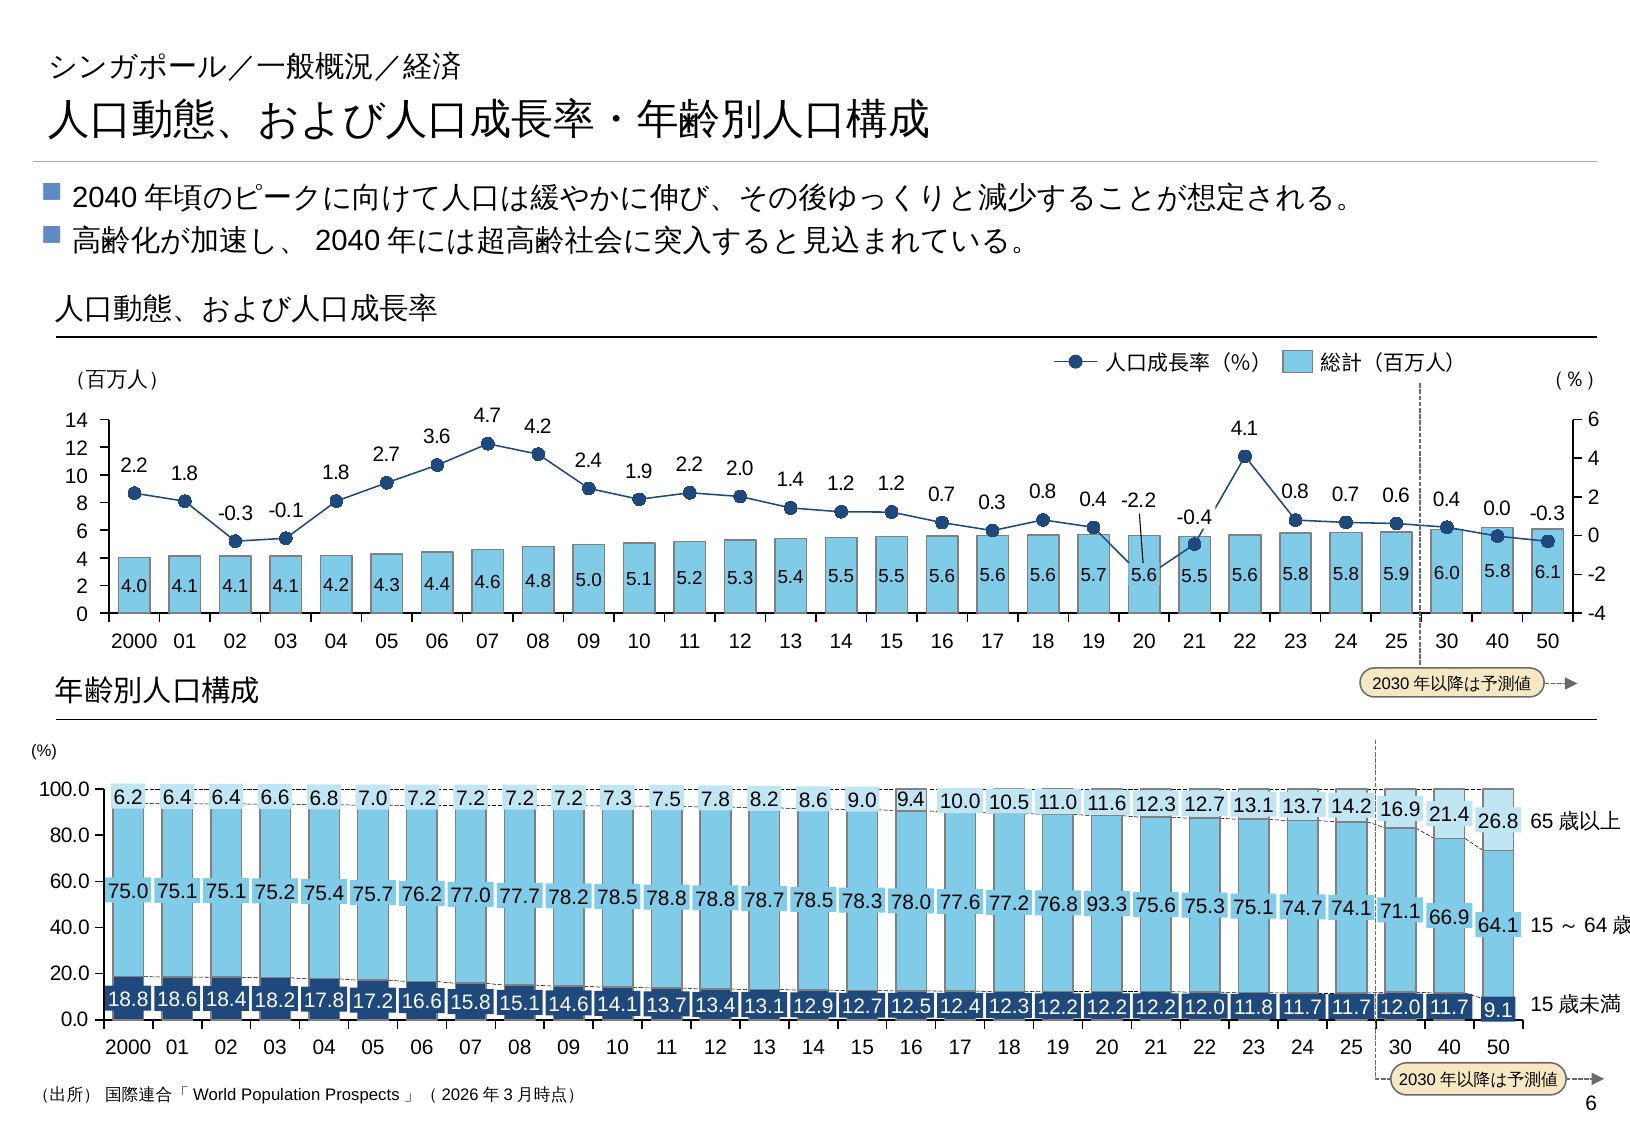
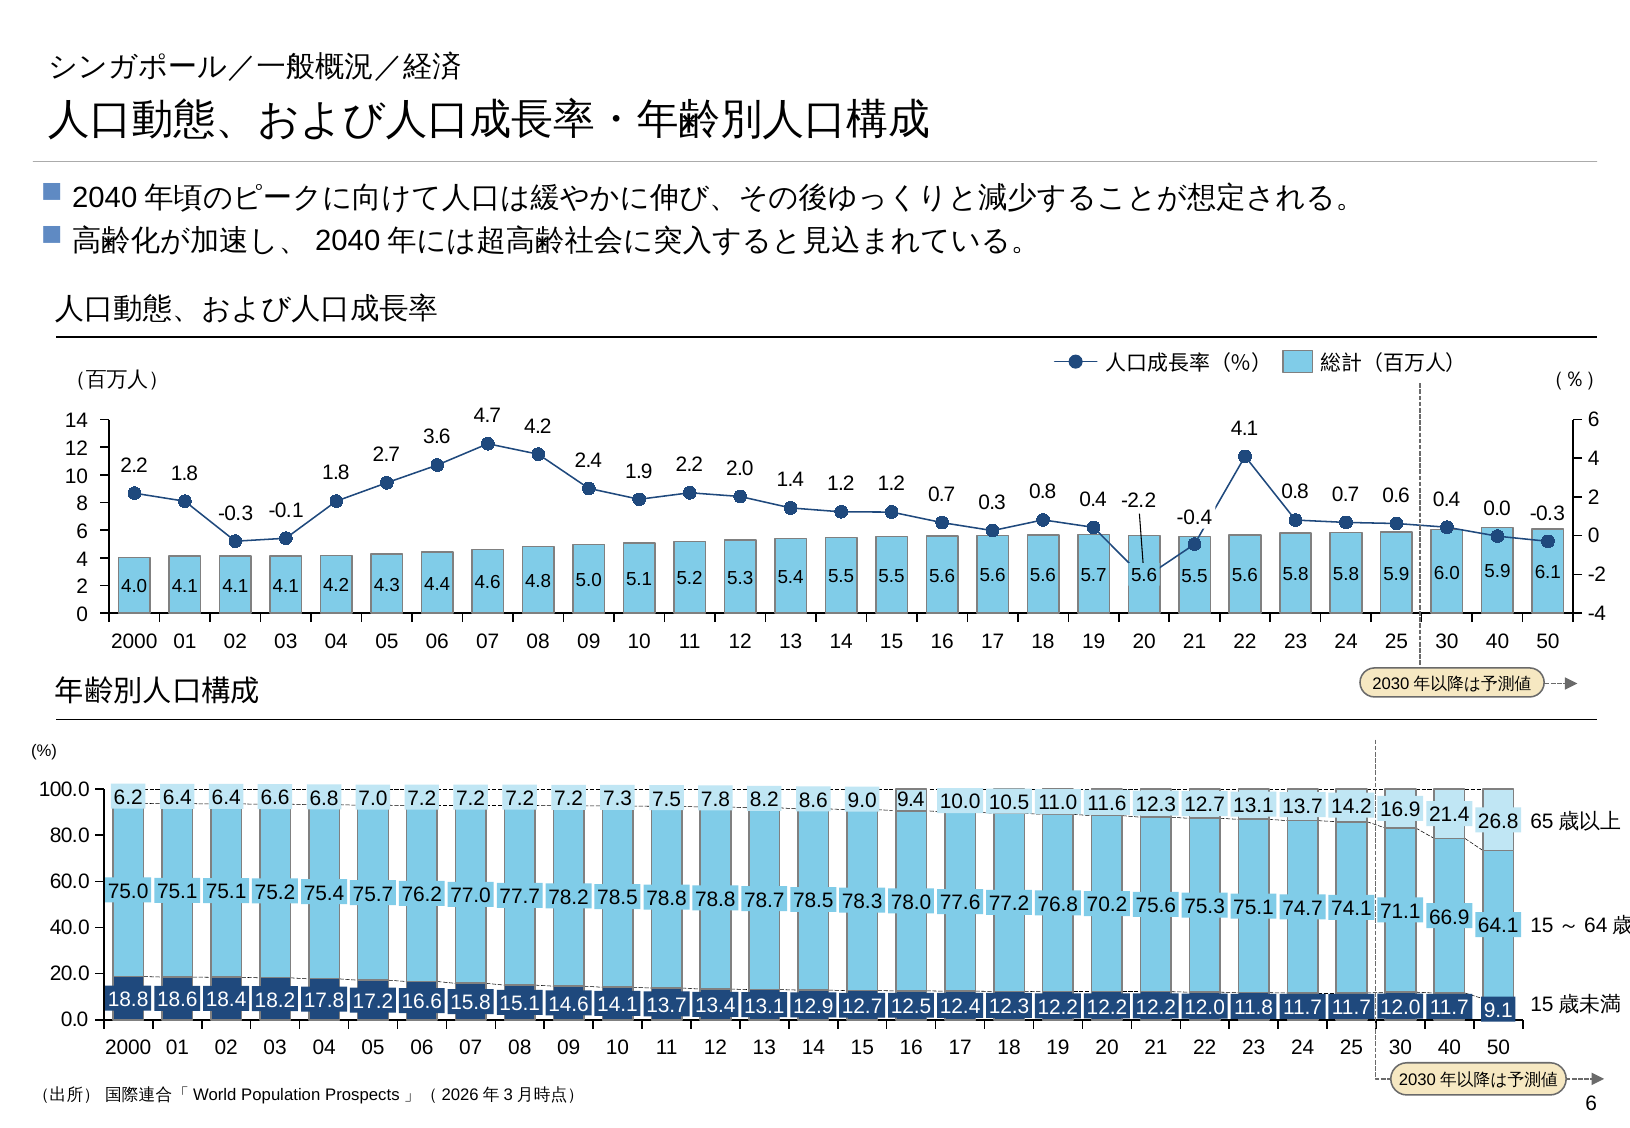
5.8 at (1497, 572): 5.8 -> 5.9
93.3: 93.3 -> 70.2
